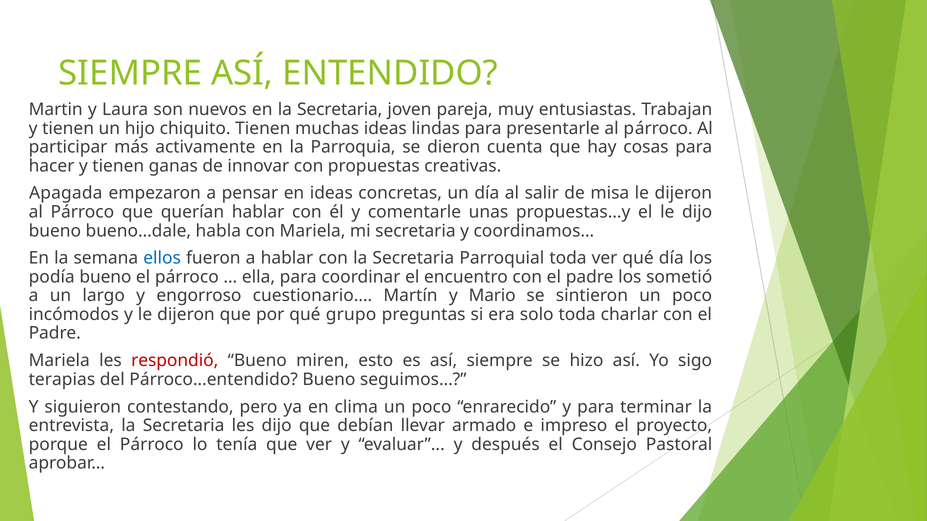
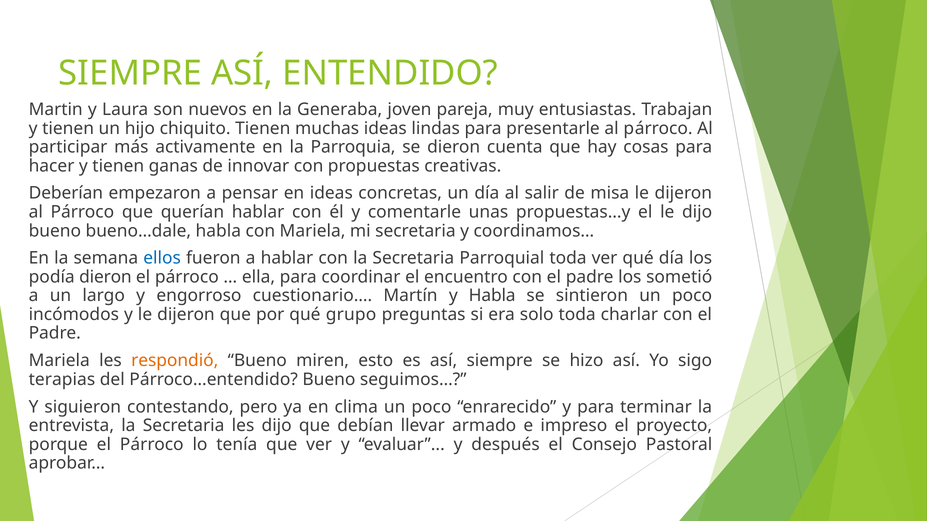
en la Secretaria: Secretaria -> Generaba
Apagada: Apagada -> Deberían
podía bueno: bueno -> dieron
y Mario: Mario -> Habla
respondió colour: red -> orange
